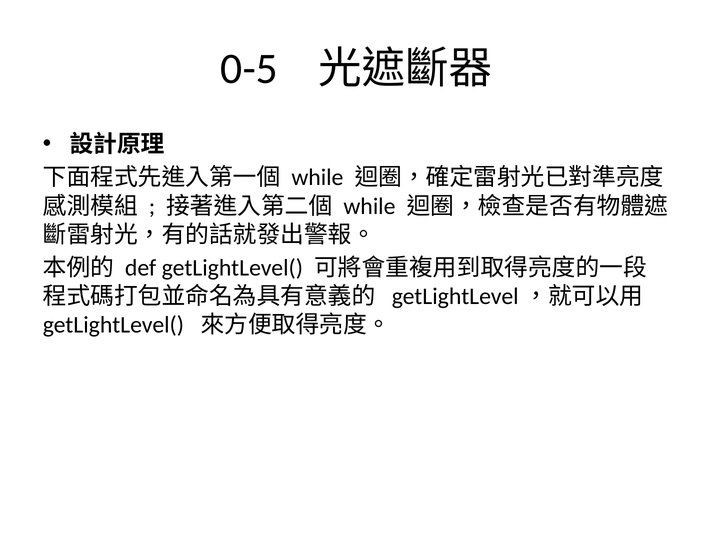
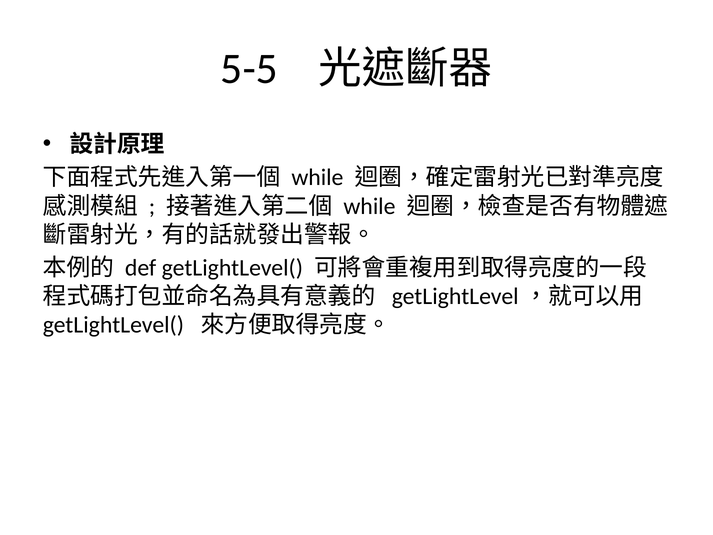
0-5: 0-5 -> 5-5
